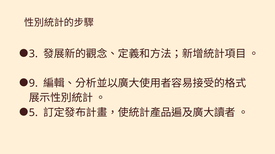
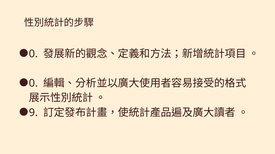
3 at (33, 54): 3 -> 0
9 at (33, 84): 9 -> 0
5: 5 -> 9
